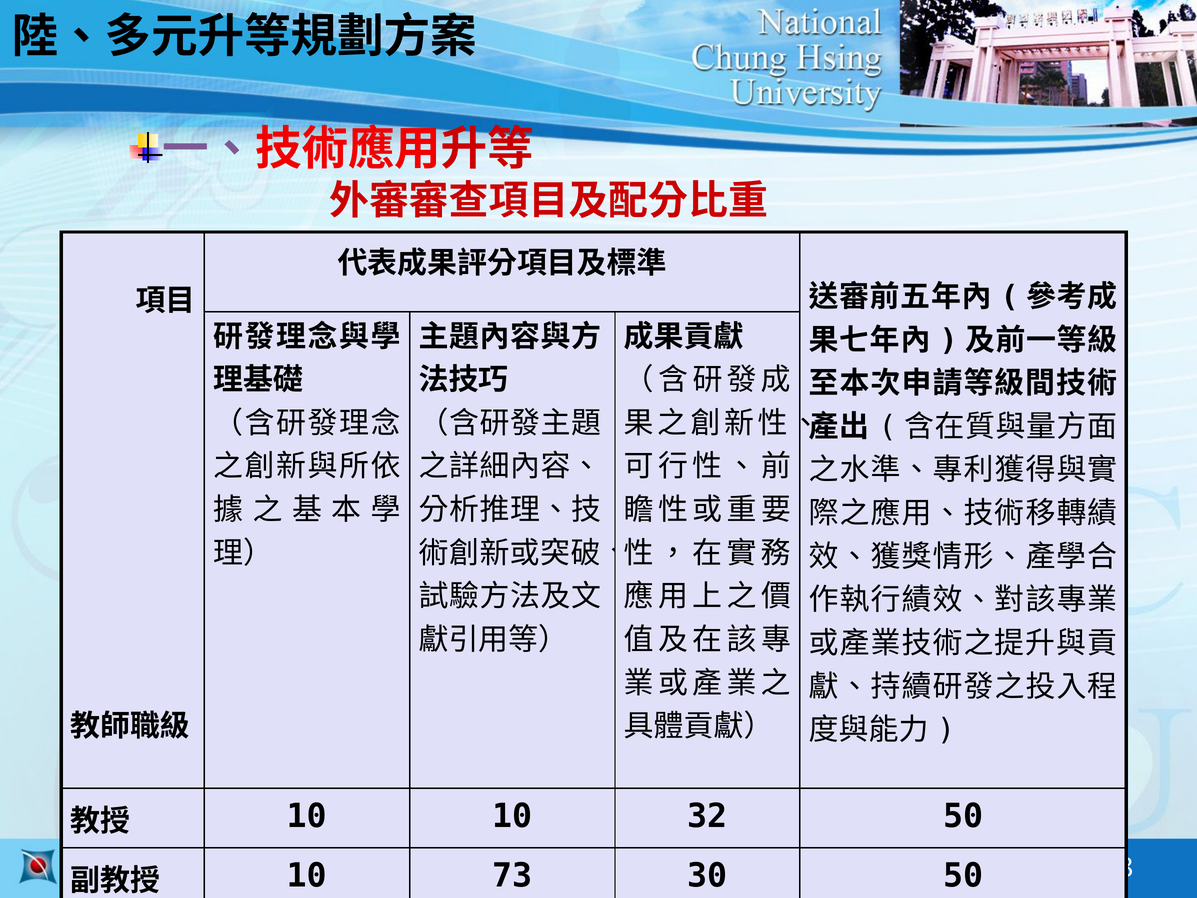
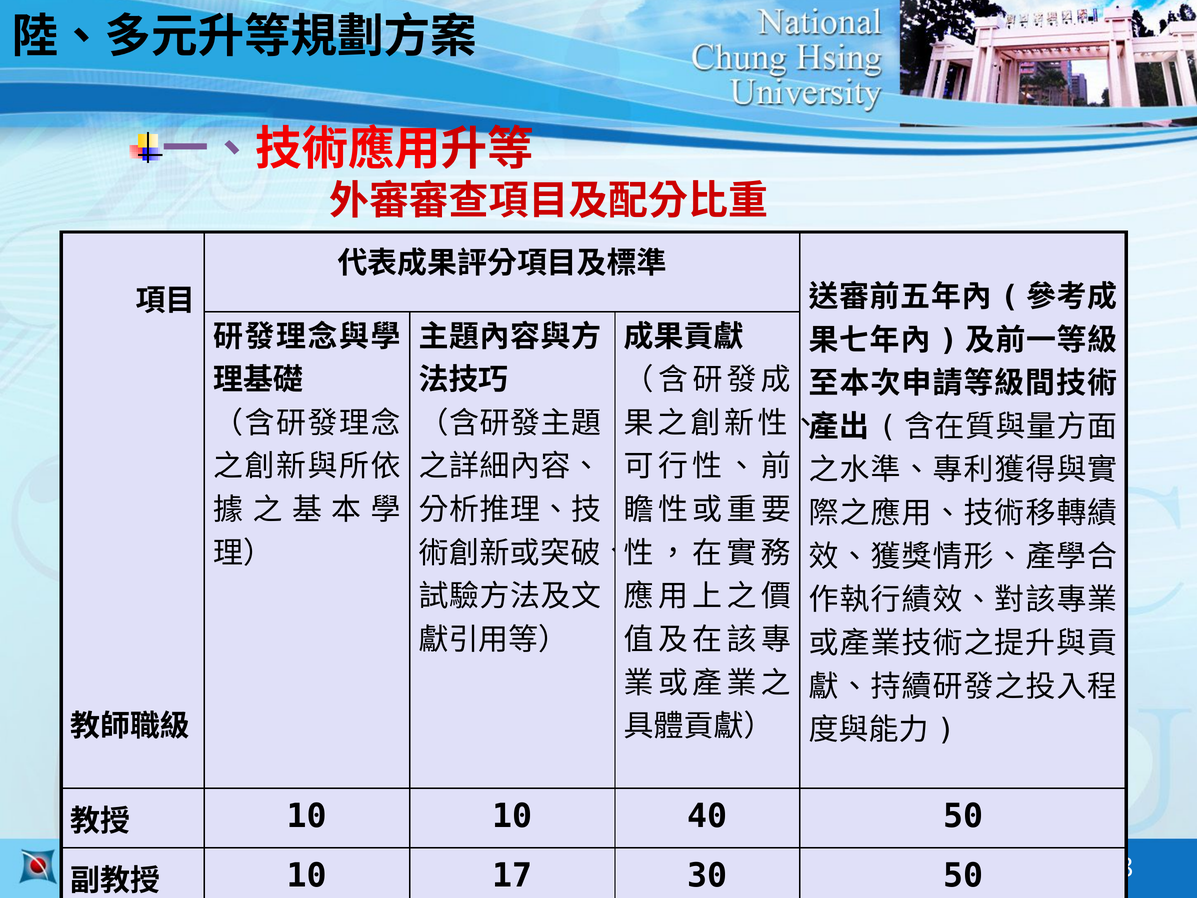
32: 32 -> 40
73: 73 -> 17
